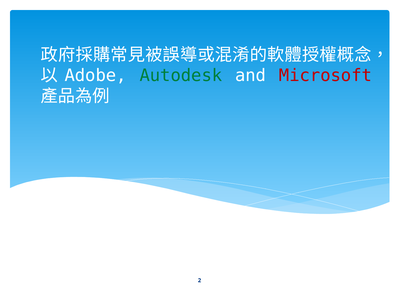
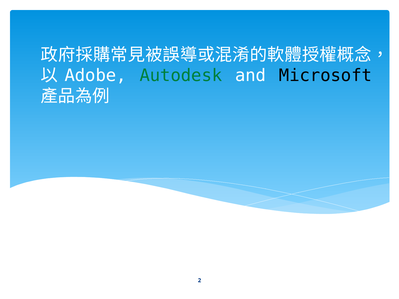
Microsoft colour: red -> black
